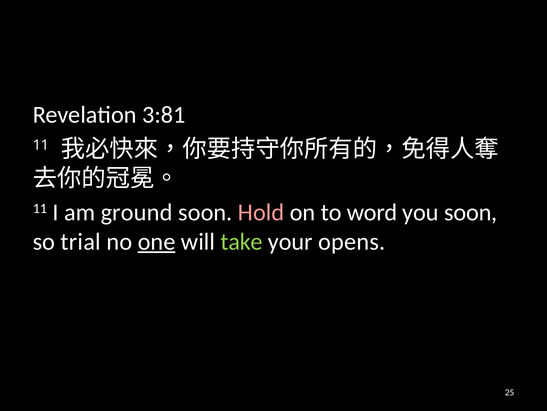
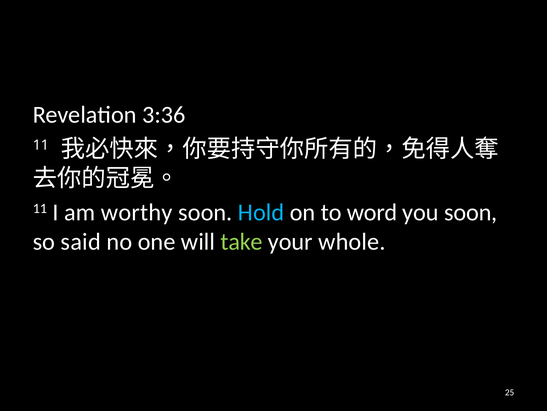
3:81: 3:81 -> 3:36
ground: ground -> worthy
Hold colour: pink -> light blue
trial: trial -> said
one underline: present -> none
opens: opens -> whole
